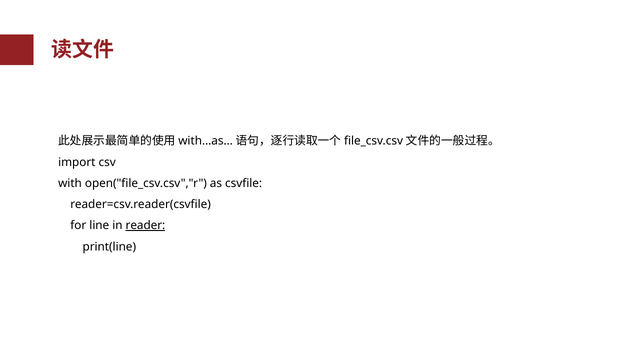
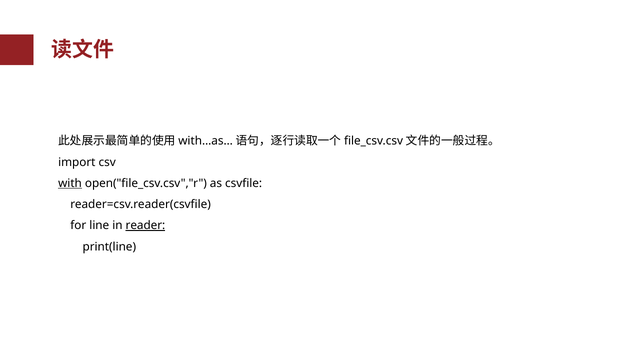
with underline: none -> present
